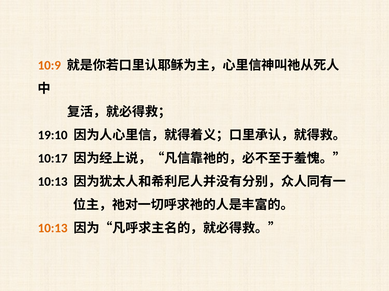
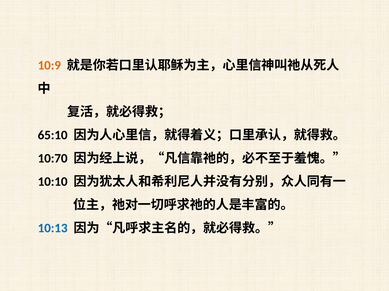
19:10: 19:10 -> 65:10
10:17: 10:17 -> 10:70
10:13 at (53, 182): 10:13 -> 10:10
10:13 at (53, 229) colour: orange -> blue
